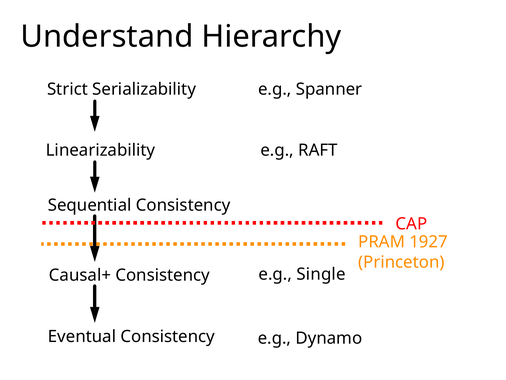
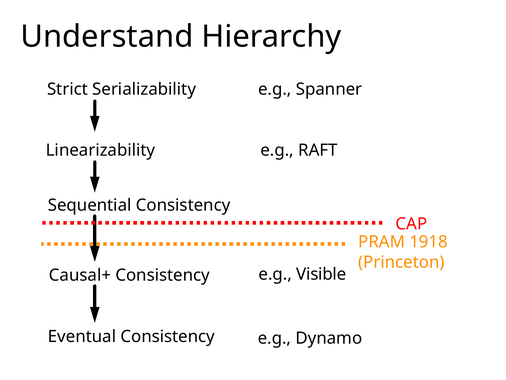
1927: 1927 -> 1918
Single: Single -> Visible
